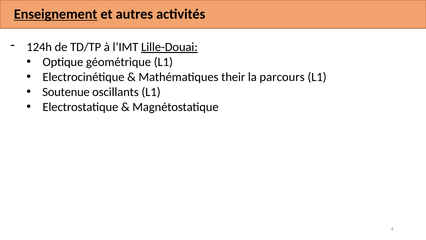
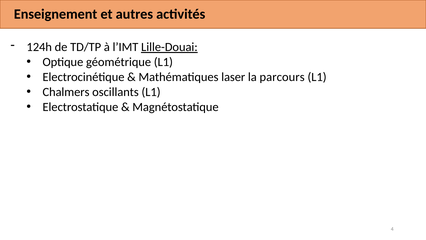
Enseignement underline: present -> none
their: their -> laser
Soutenue: Soutenue -> Chalmers
